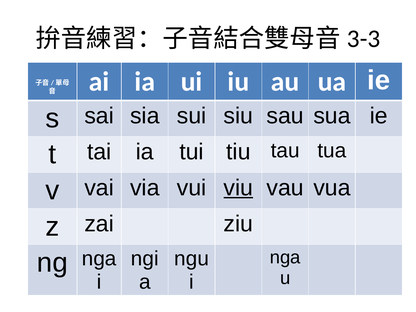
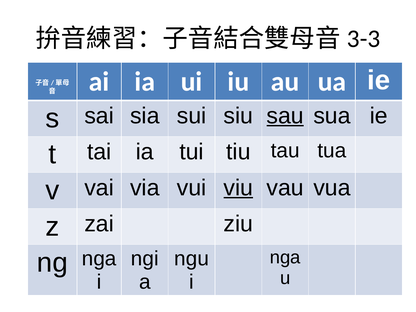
sau underline: none -> present
